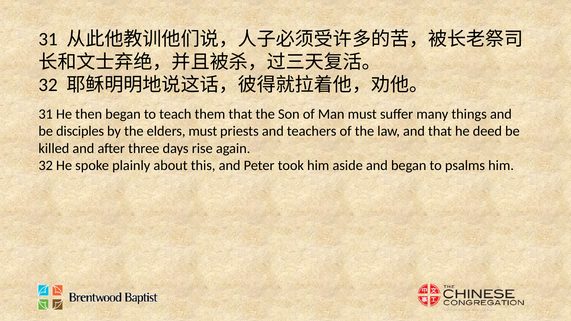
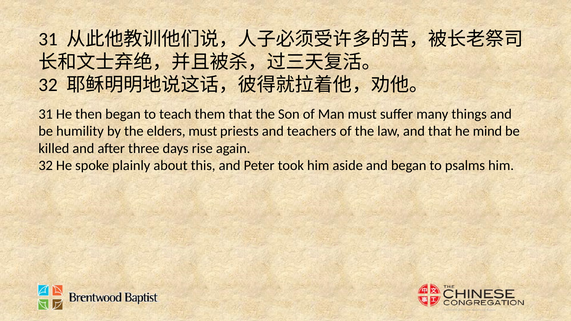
disciples: disciples -> humility
deed: deed -> mind
